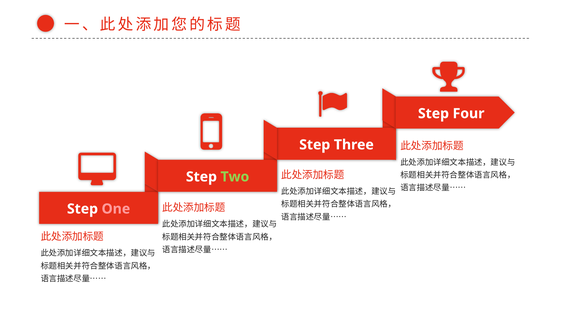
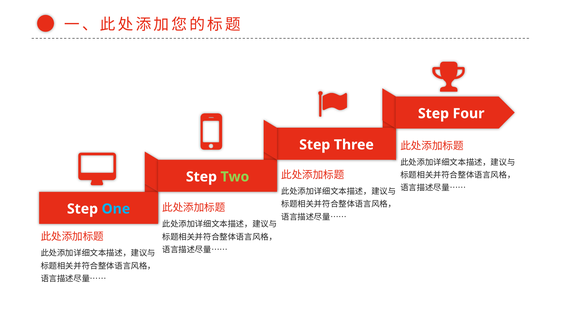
One colour: pink -> light blue
